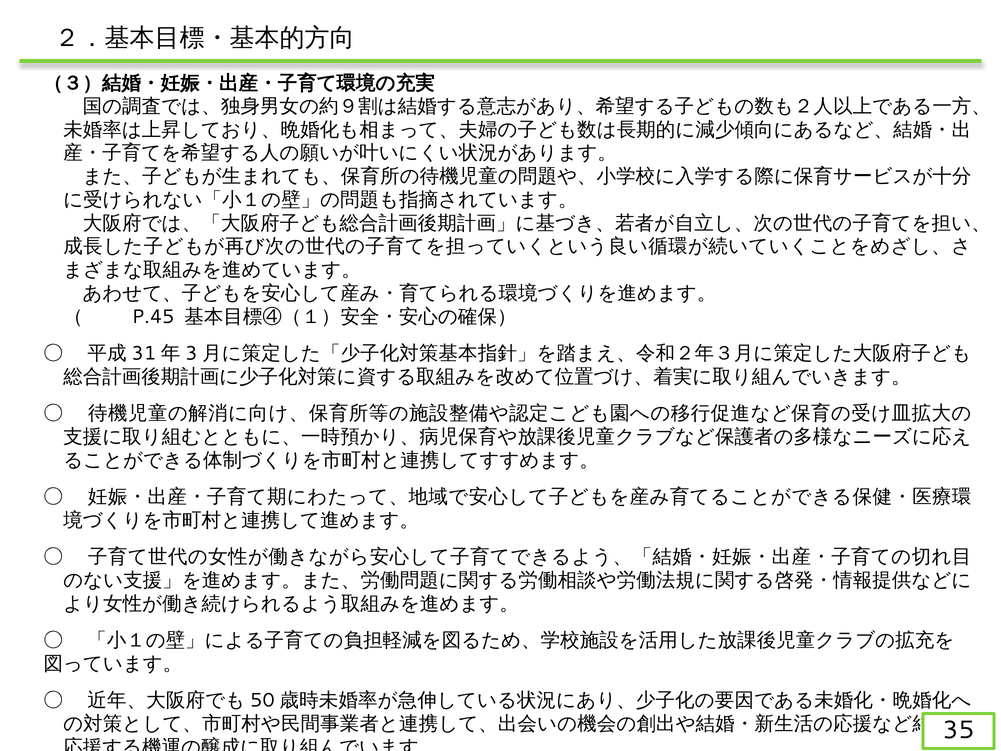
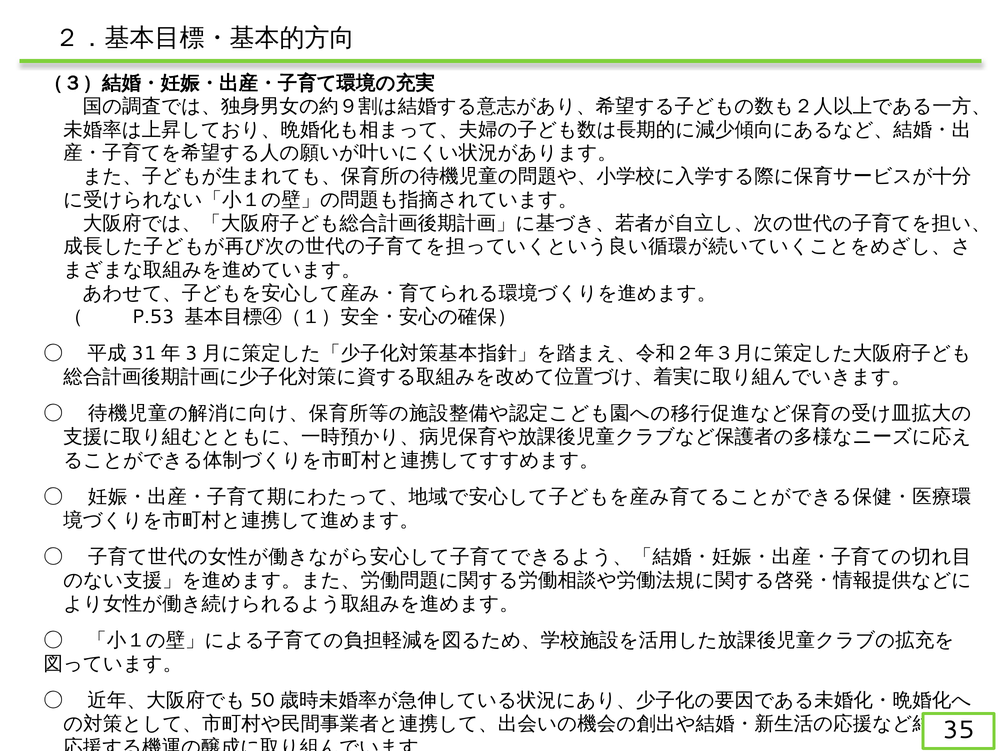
P.45: P.45 -> P.53
